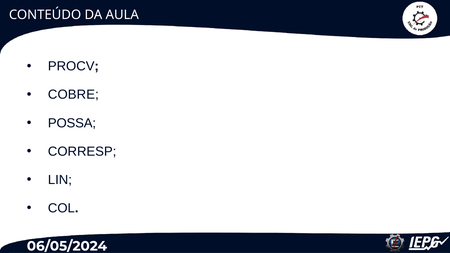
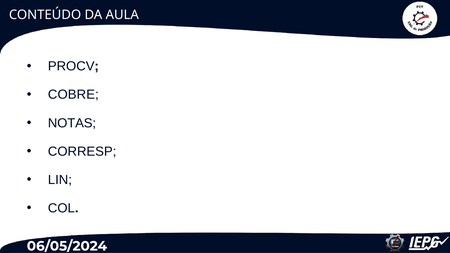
POSSA: POSSA -> NOTAS
